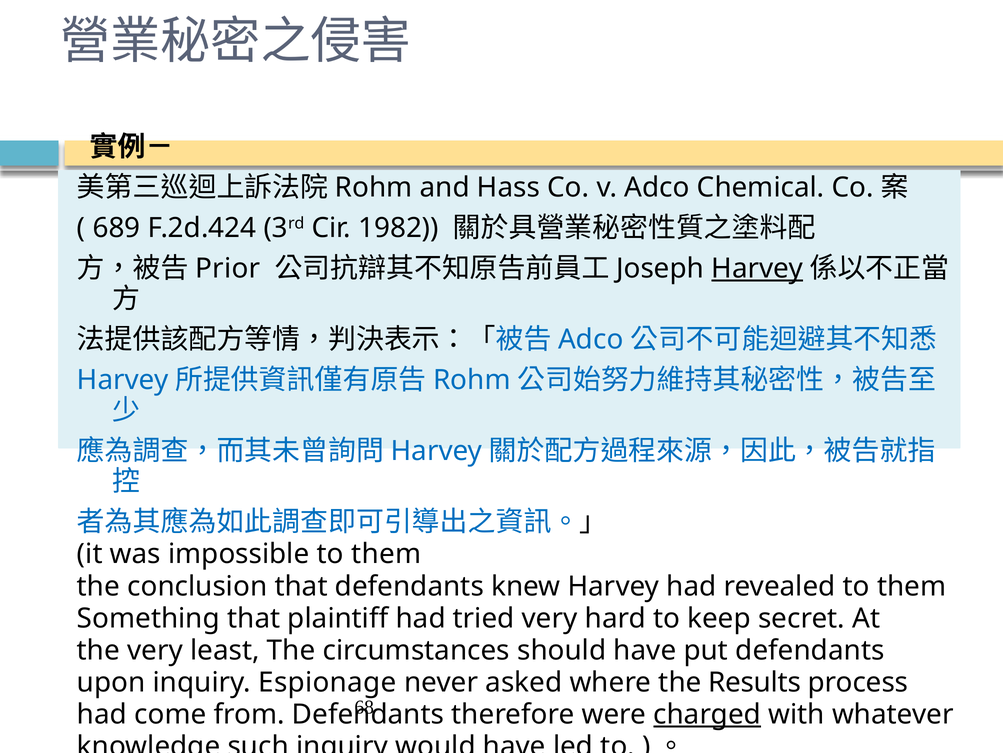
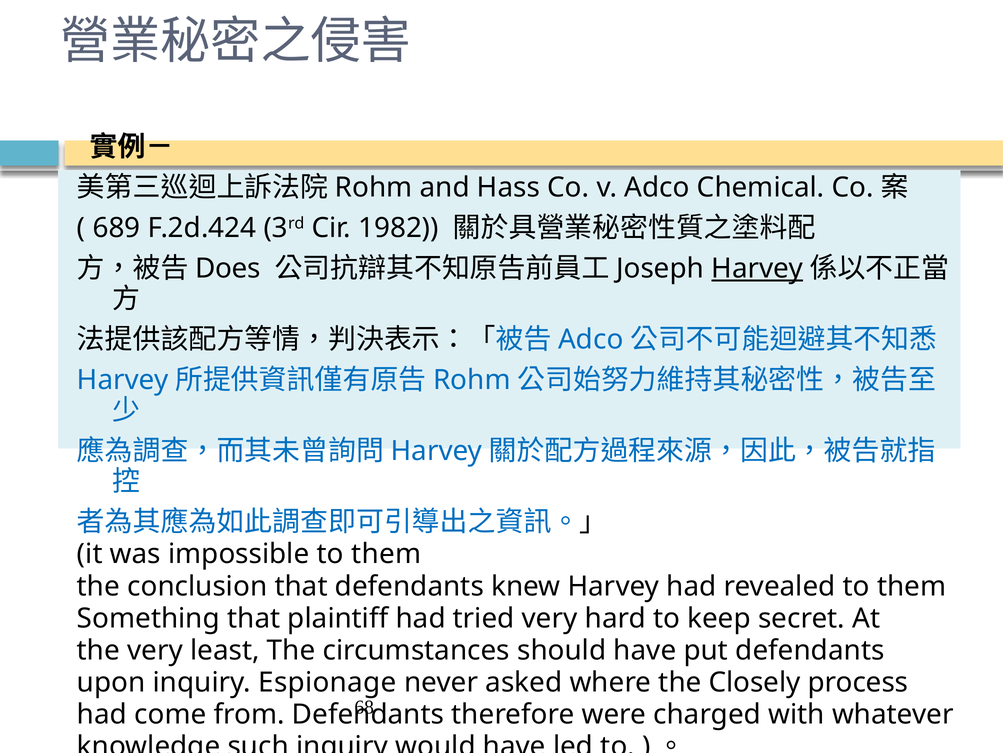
Prior: Prior -> Does
Results: Results -> Closely
charged underline: present -> none
